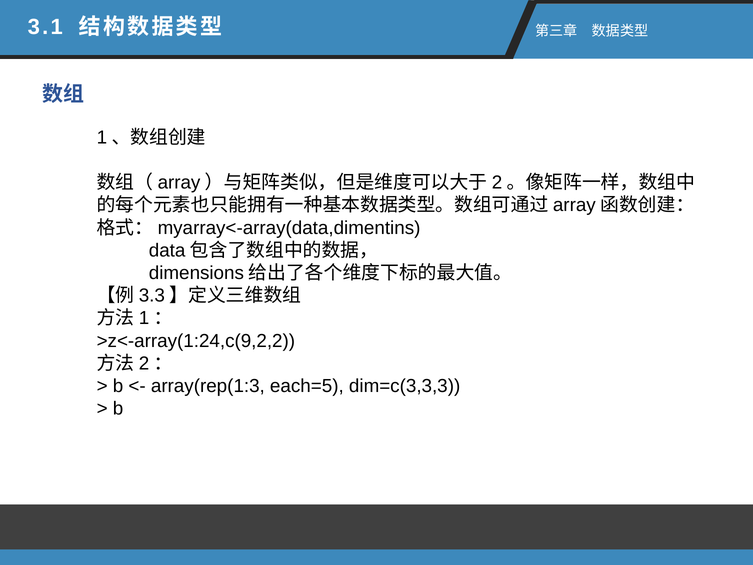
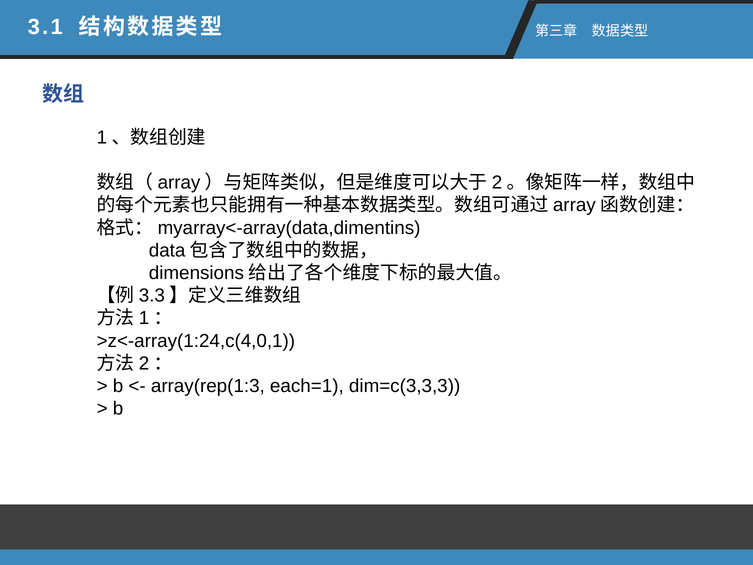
>z<-array(1:24,c(9,2,2: >z<-array(1:24,c(9,2,2 -> >z<-array(1:24,c(4,0,1
each=5: each=5 -> each=1
